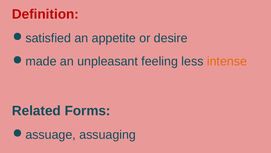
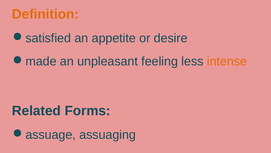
Definition colour: red -> orange
